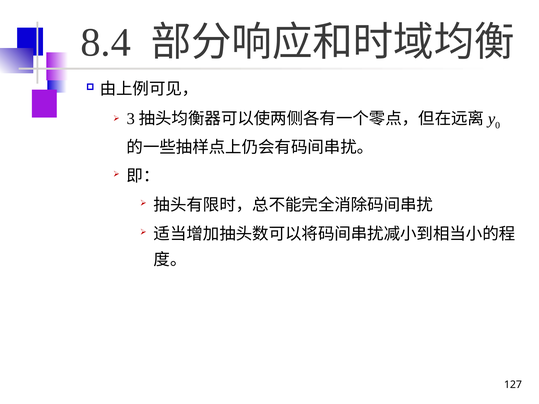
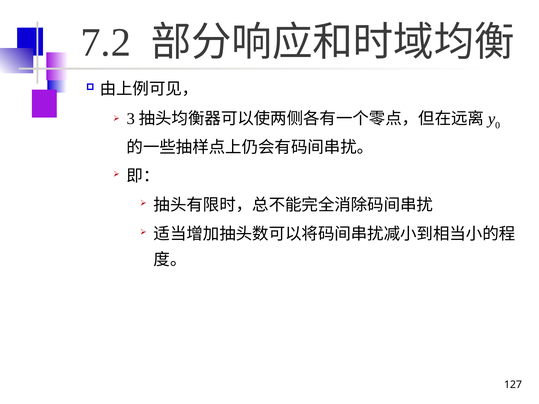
8.4: 8.4 -> 7.2
